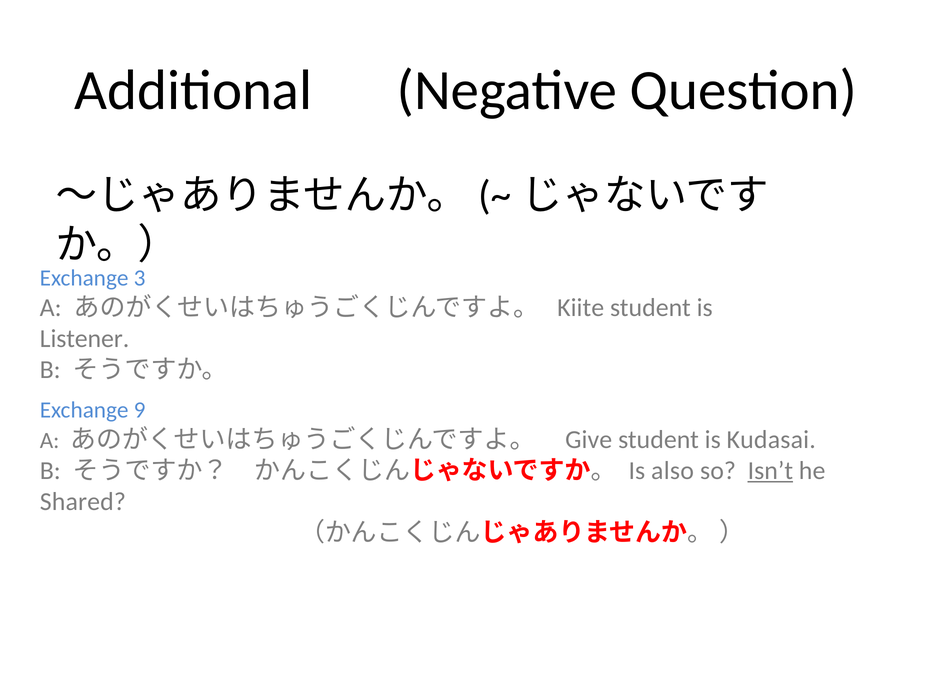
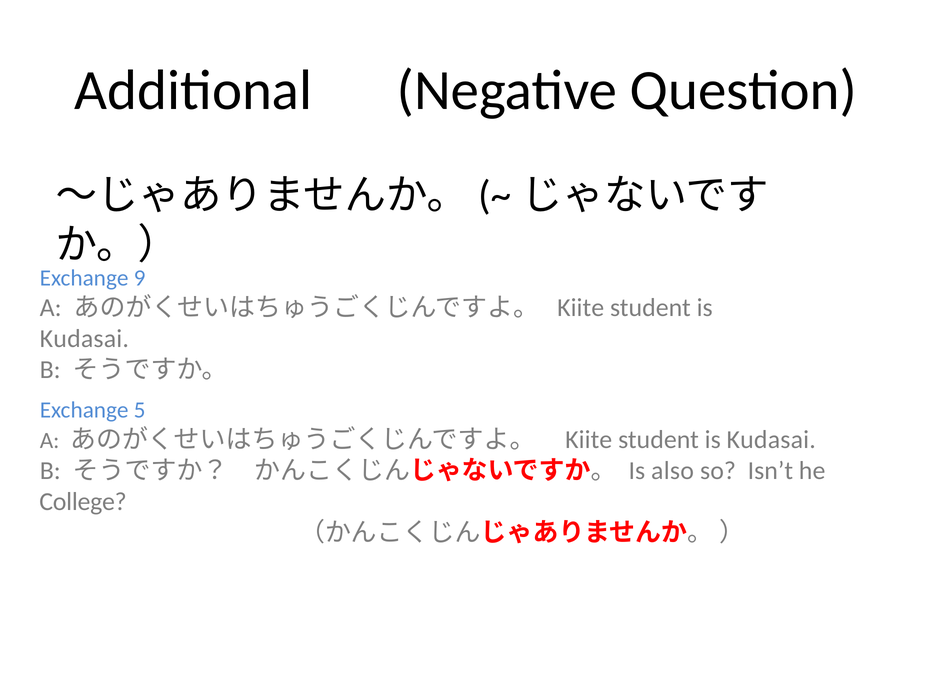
3: 3 -> 9
Listener at (85, 339): Listener -> Kudasai
9: 9 -> 5
Give at (589, 440): Give -> Kiite
Isn’t underline: present -> none
Shared: Shared -> College
